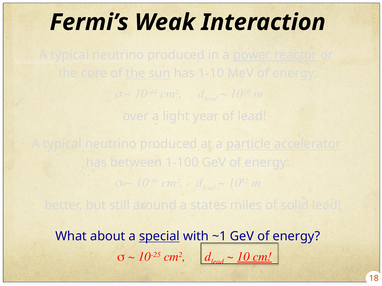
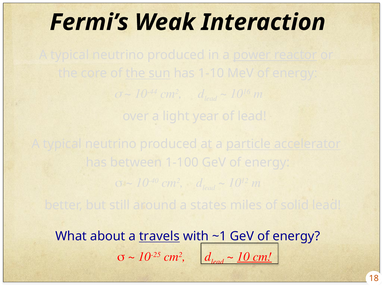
special: special -> travels
